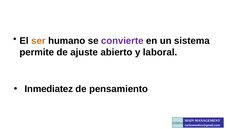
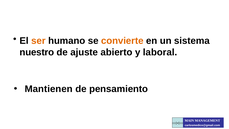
convierte colour: purple -> orange
permite: permite -> nuestro
Inmediatez: Inmediatez -> Mantienen
